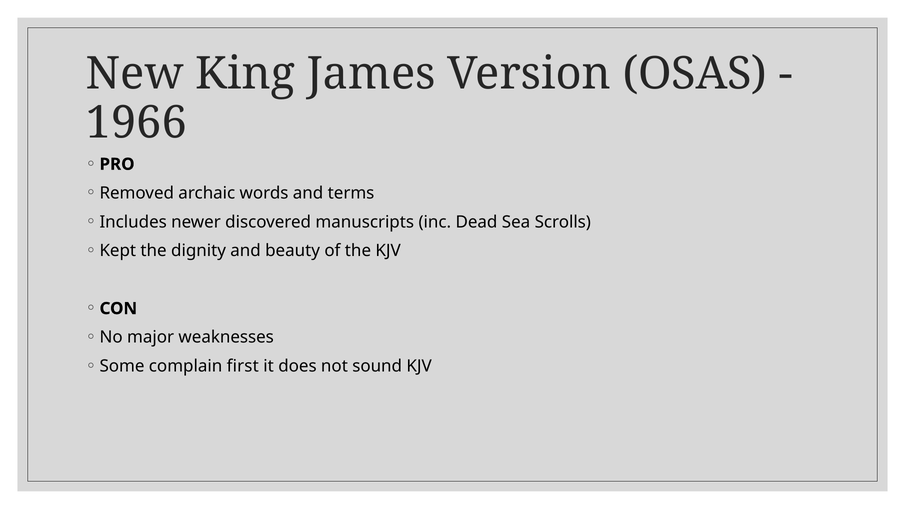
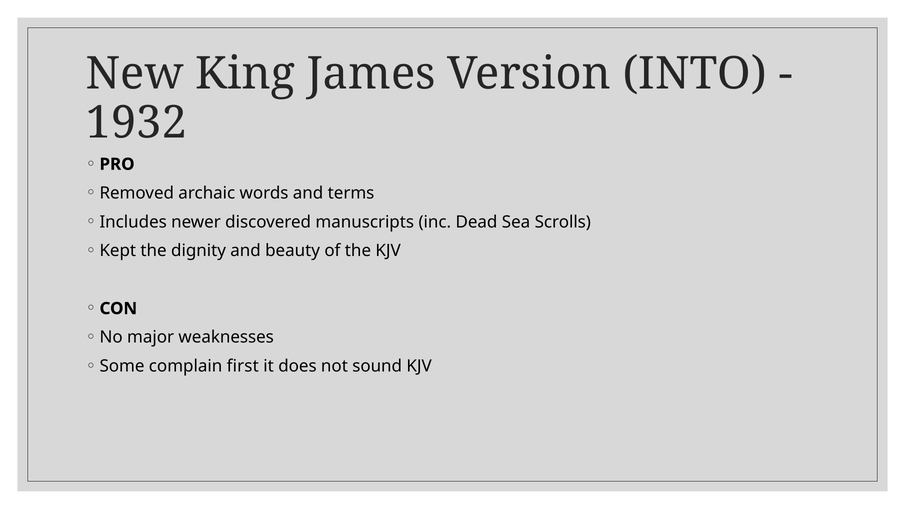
OSAS: OSAS -> INTO
1966: 1966 -> 1932
